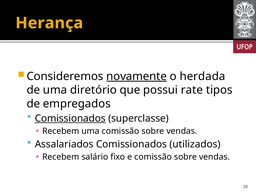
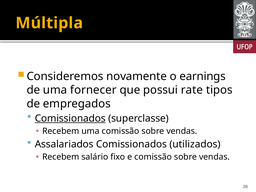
Herança: Herança -> Múltipla
novamente underline: present -> none
herdada: herdada -> earnings
diretório: diretório -> fornecer
